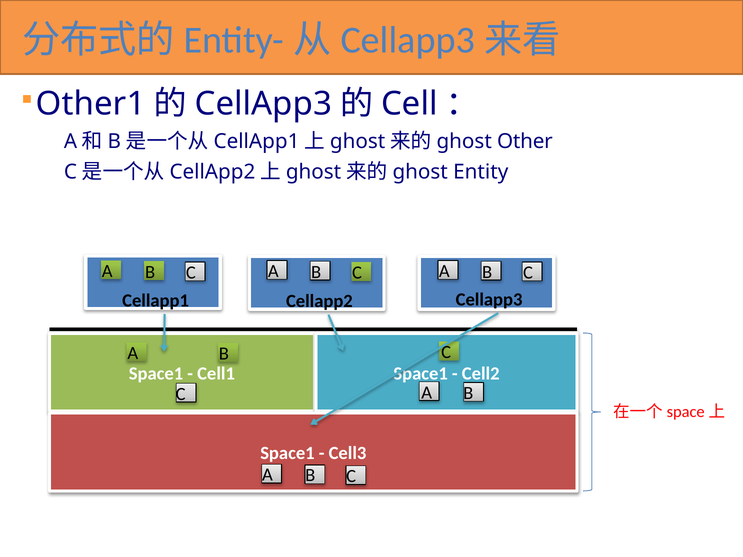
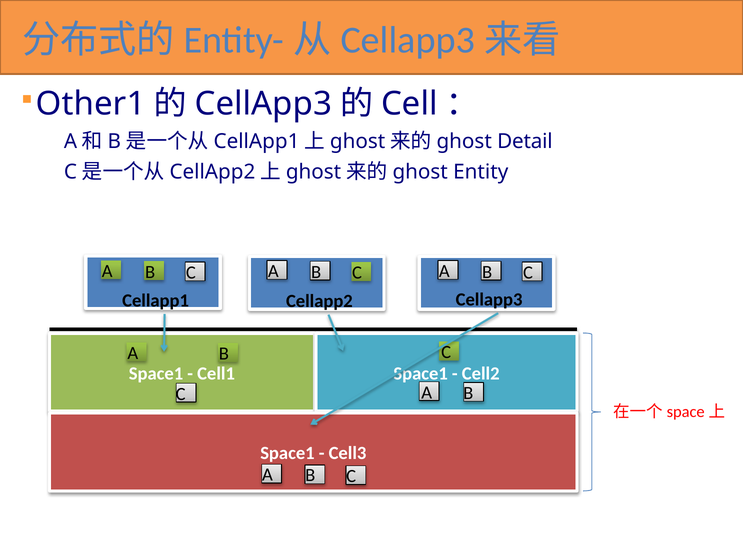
Other: Other -> Detail
